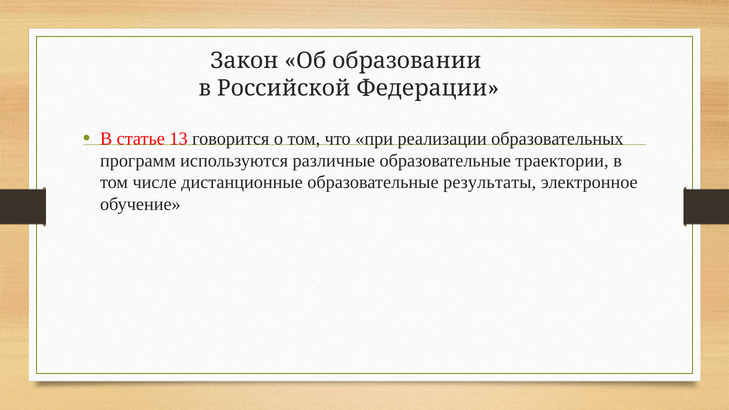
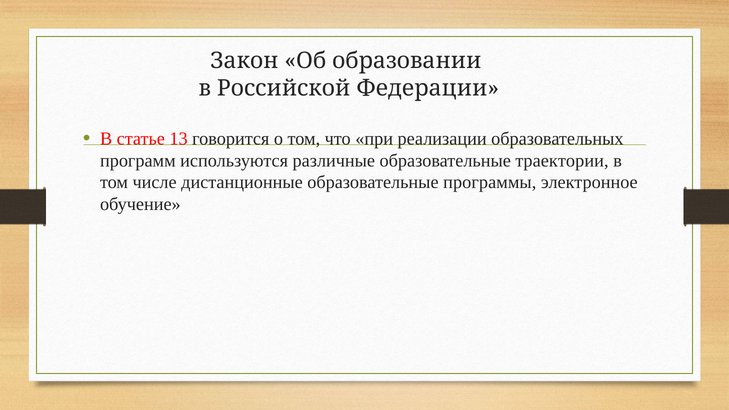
результаты: результаты -> программы
